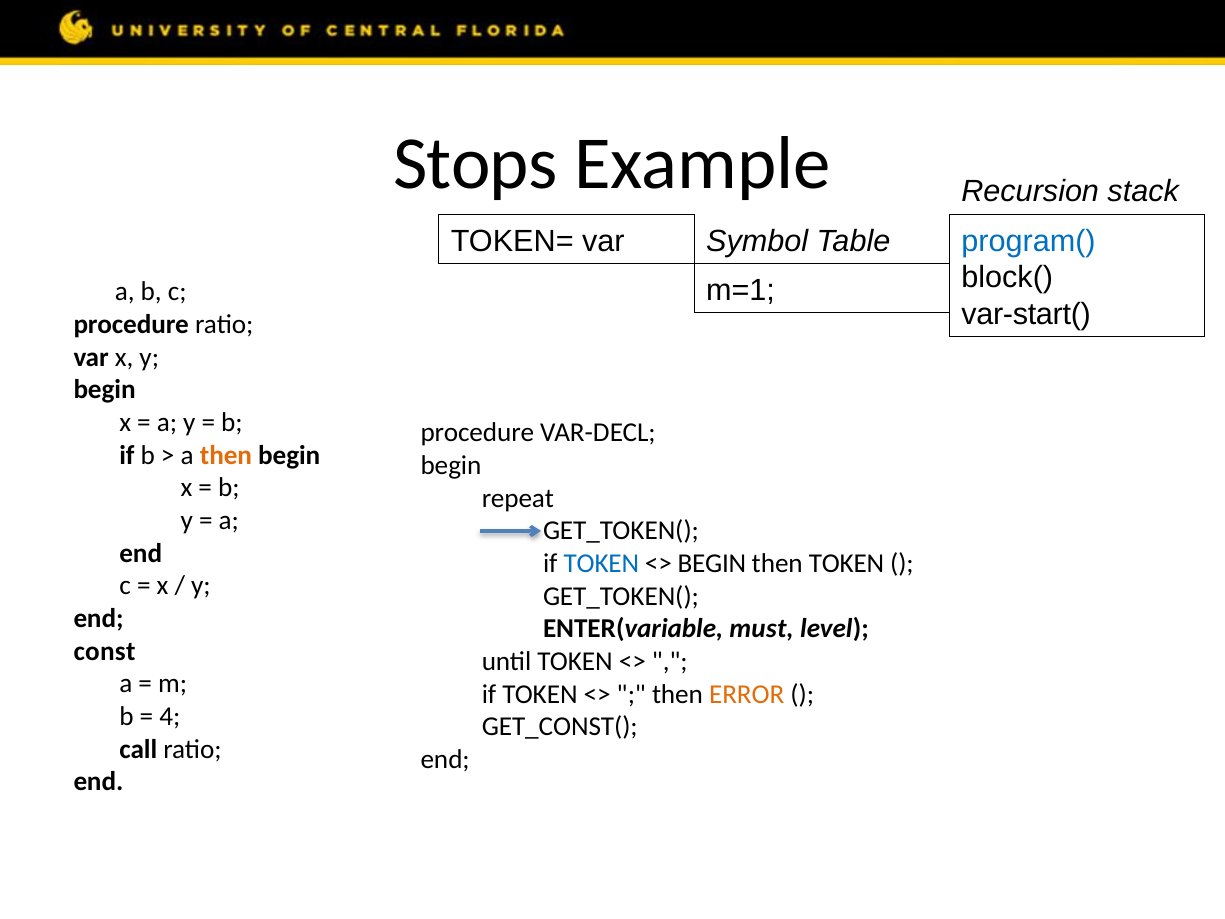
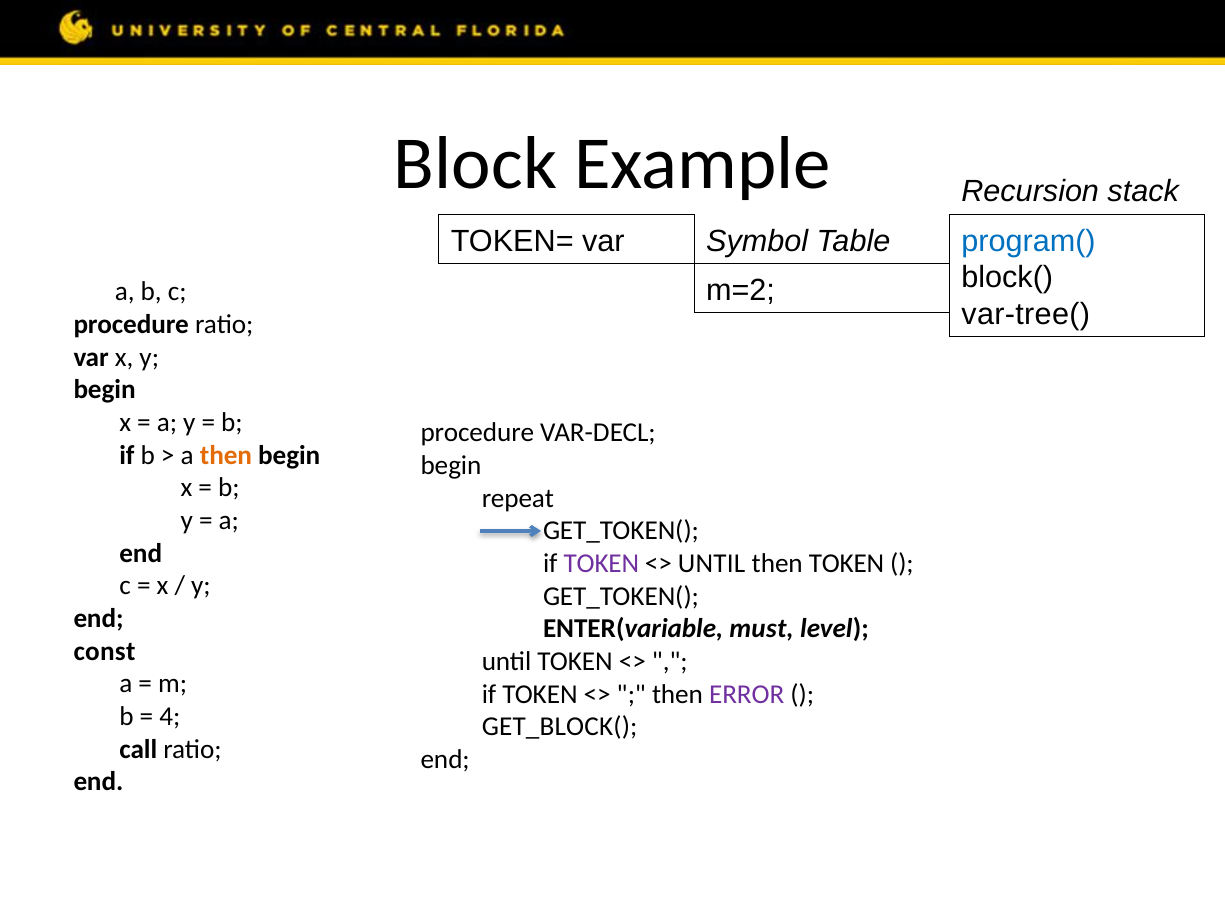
Stops: Stops -> Block
m=1: m=1 -> m=2
var-start(: var-start( -> var-tree(
TOKEN at (601, 563) colour: blue -> purple
BEGIN at (712, 563): BEGIN -> UNTIL
ERROR colour: orange -> purple
GET_CONST(: GET_CONST( -> GET_BLOCK(
